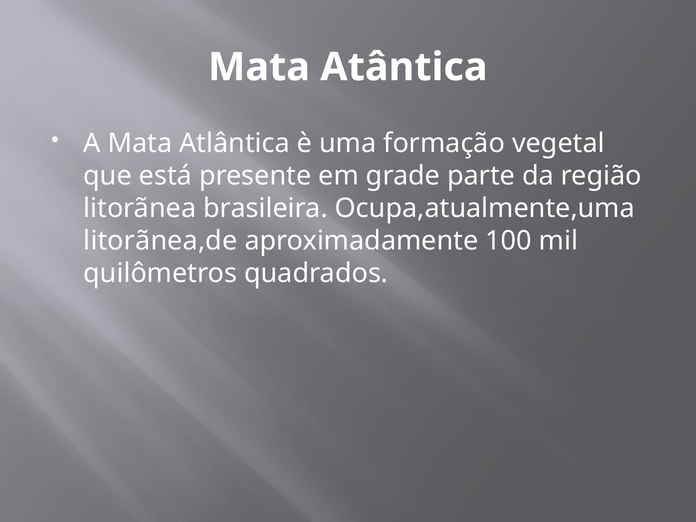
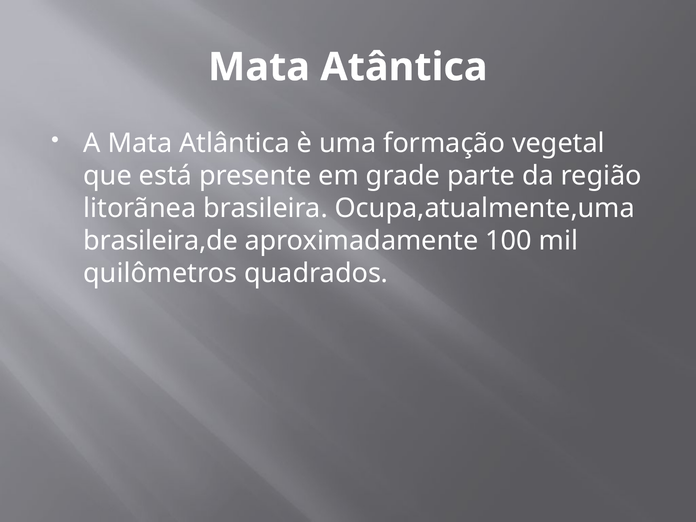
litorãnea,de: litorãnea,de -> brasileira,de
